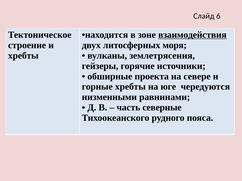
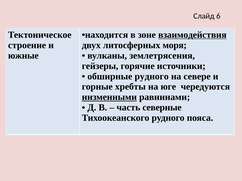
хребты at (23, 56): хребты -> южные
обширные проекта: проекта -> рудного
низменными underline: none -> present
